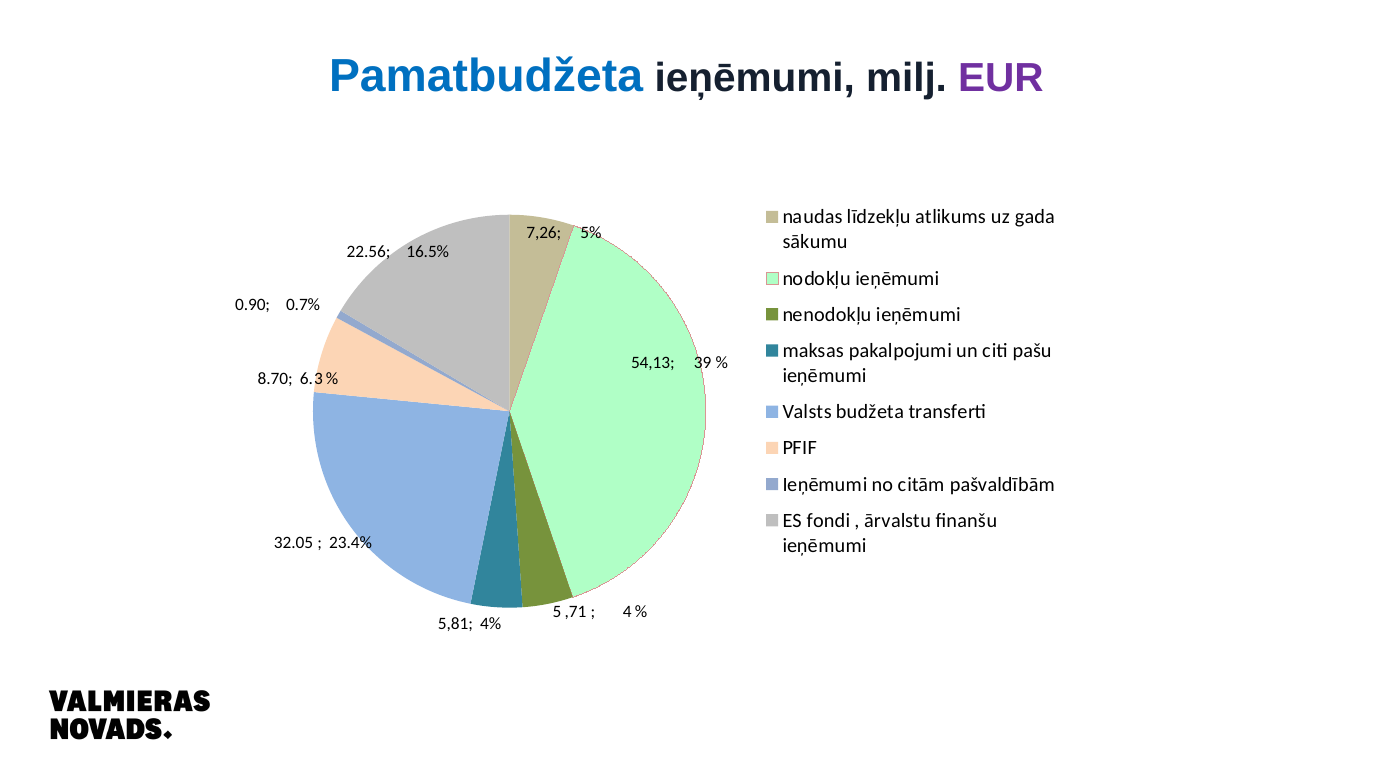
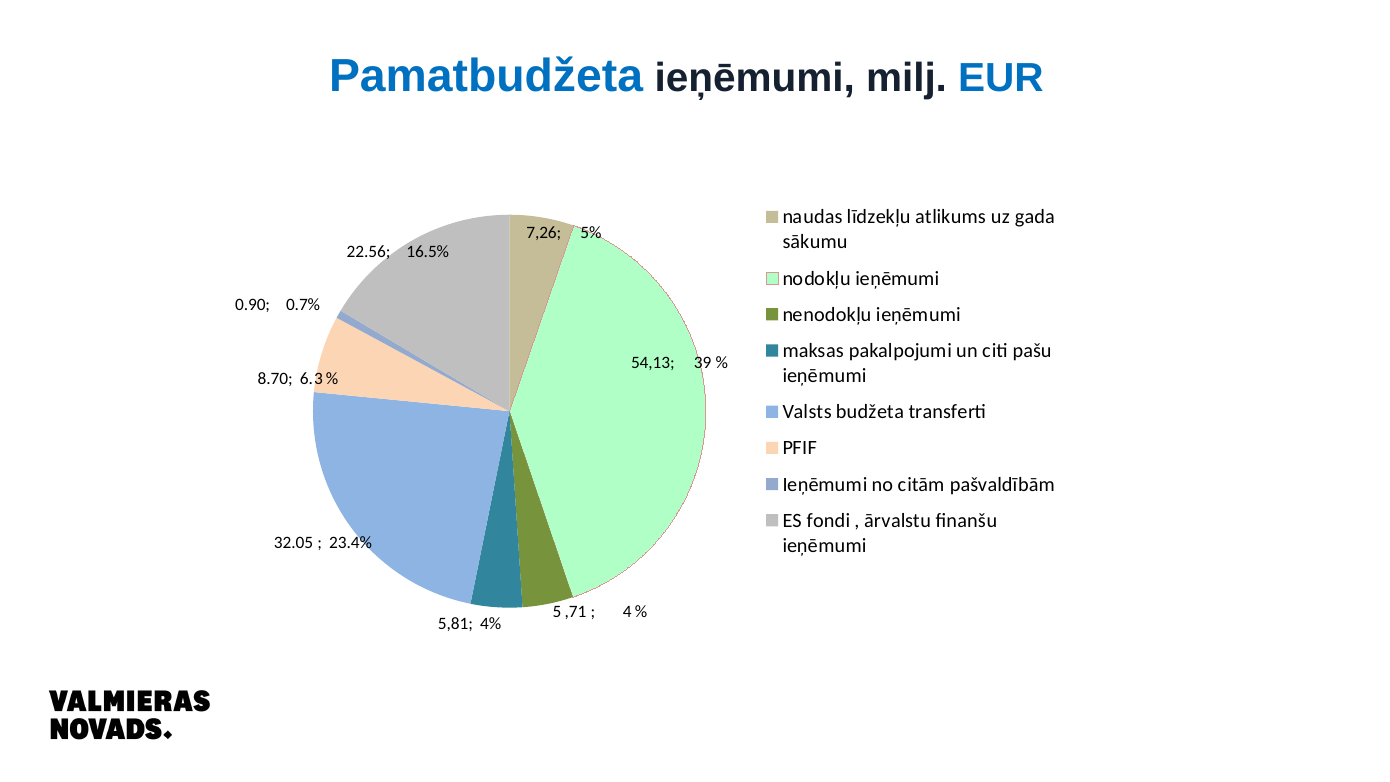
EUR colour: purple -> blue
